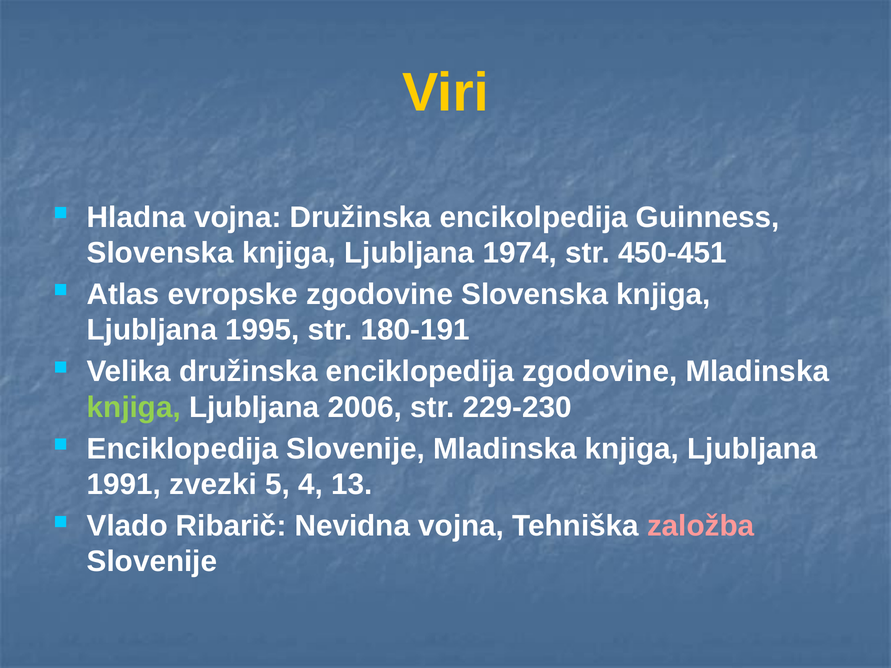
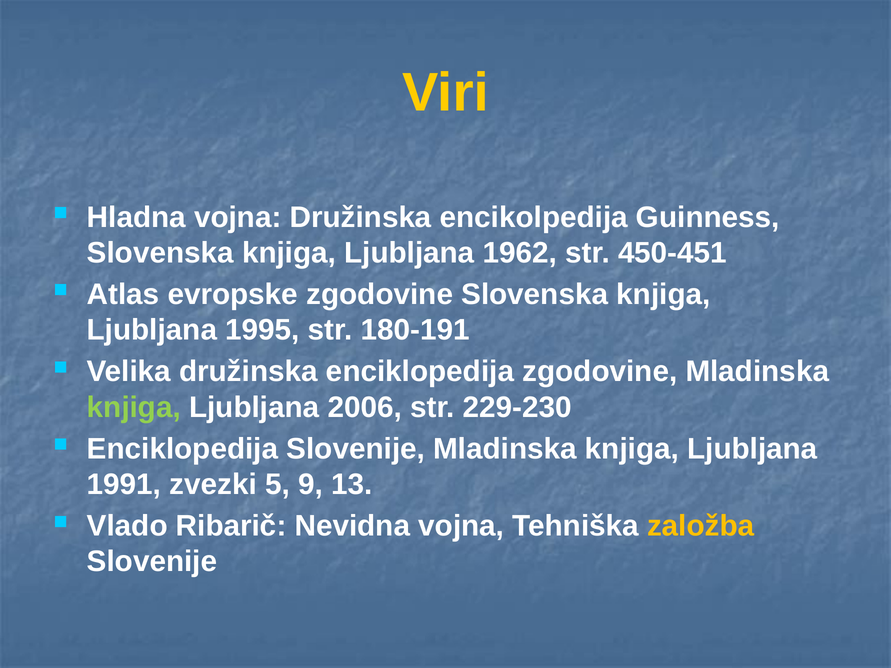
1974: 1974 -> 1962
4: 4 -> 9
založba colour: pink -> yellow
